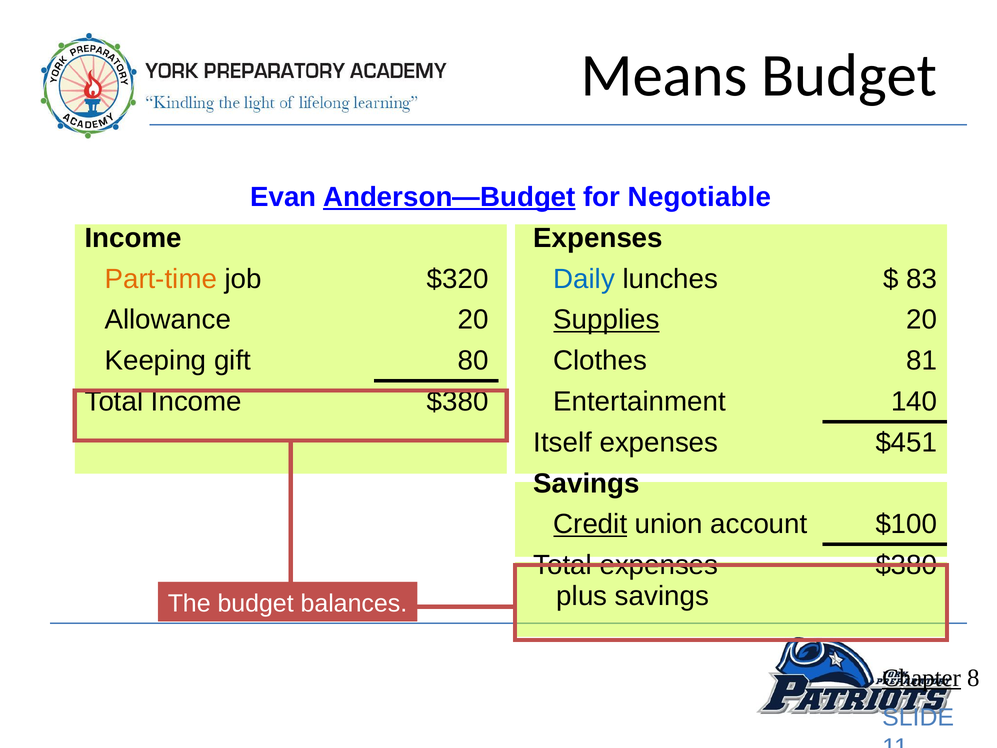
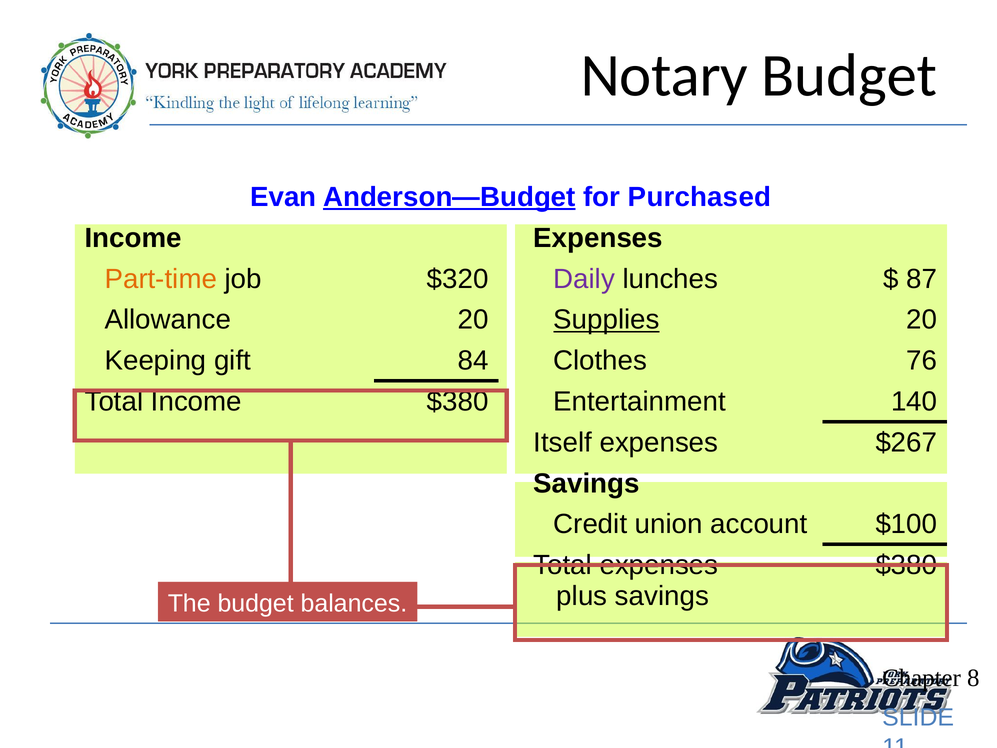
Means: Means -> Notary
Negotiable: Negotiable -> Purchased
Daily colour: blue -> purple
83: 83 -> 87
80: 80 -> 84
81: 81 -> 76
$451: $451 -> $267
Credit underline: present -> none
Chapter underline: present -> none
